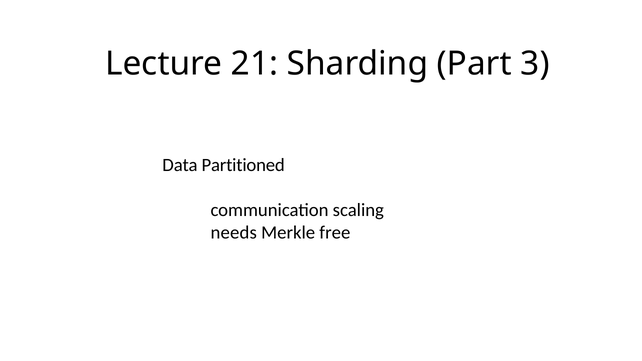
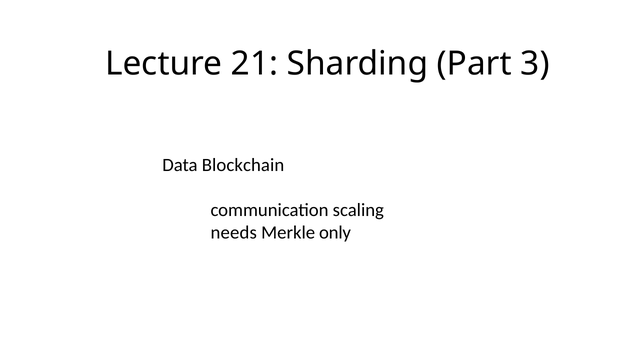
Partitioned: Partitioned -> Blockchain
free: free -> only
